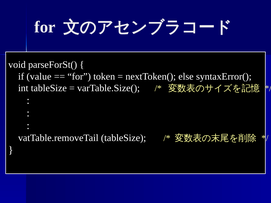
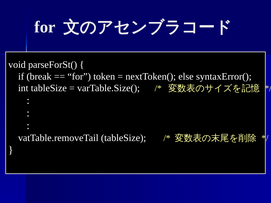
value: value -> break
